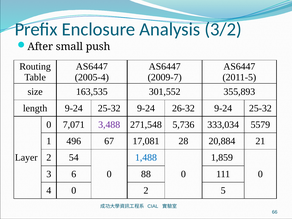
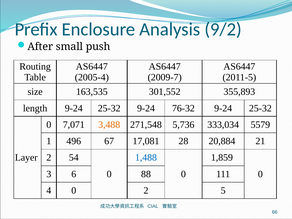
3/2: 3/2 -> 9/2
26-32: 26-32 -> 76-32
3,488 colour: purple -> orange
